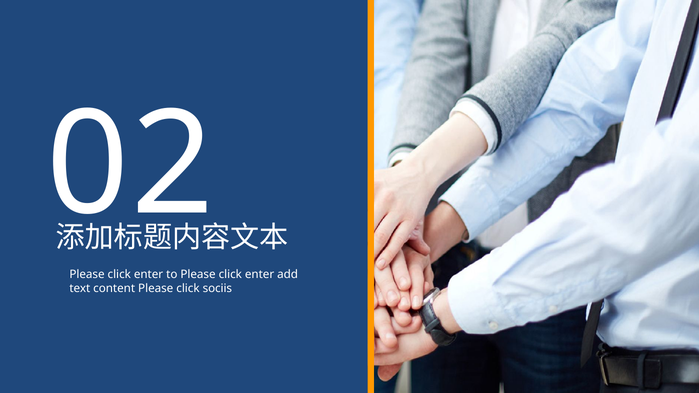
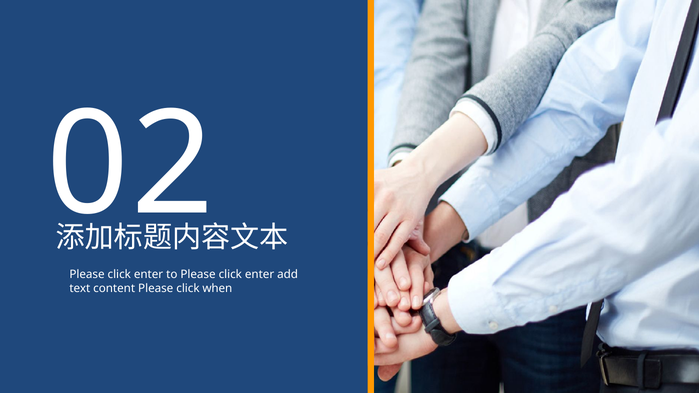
sociis: sociis -> when
